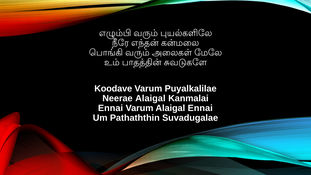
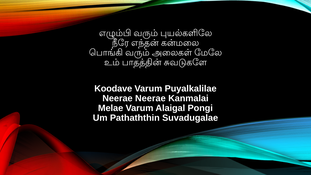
Neerae Alaigal: Alaigal -> Neerae
Ennai at (111, 108): Ennai -> Melae
Alaigal Ennai: Ennai -> Pongi
